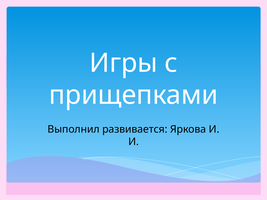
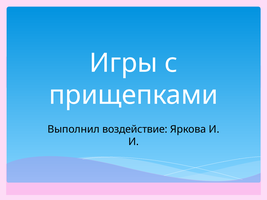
развивается: развивается -> воздействие
